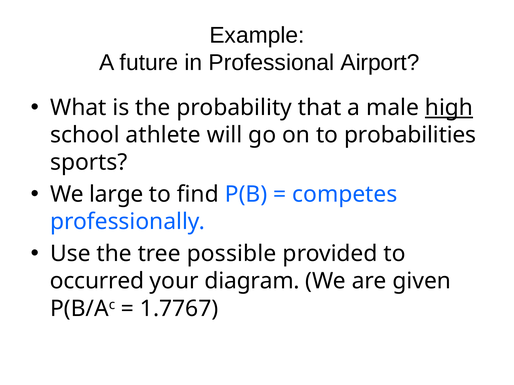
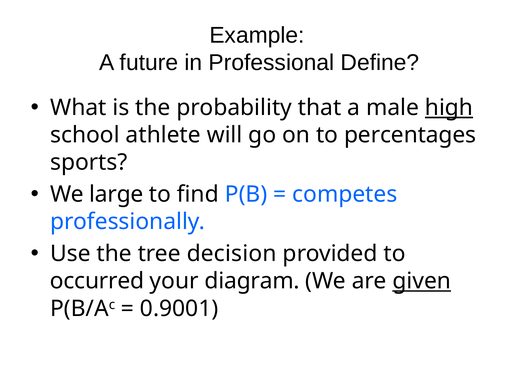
Airport: Airport -> Define
probabilities: probabilities -> percentages
possible: possible -> decision
given underline: none -> present
1.7767: 1.7767 -> 0.9001
